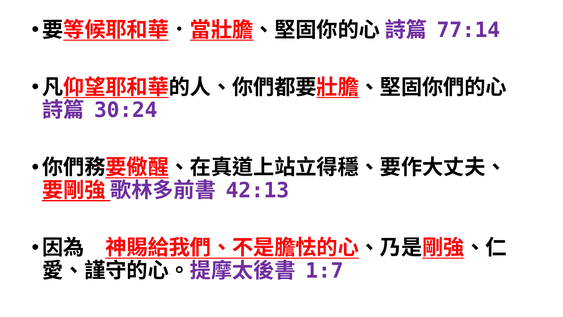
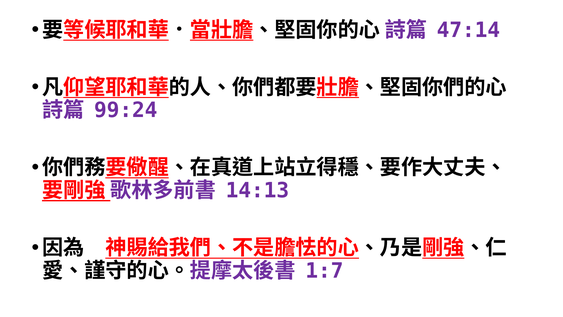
77:14: 77:14 -> 47:14
30:24: 30:24 -> 99:24
42:13: 42:13 -> 14:13
